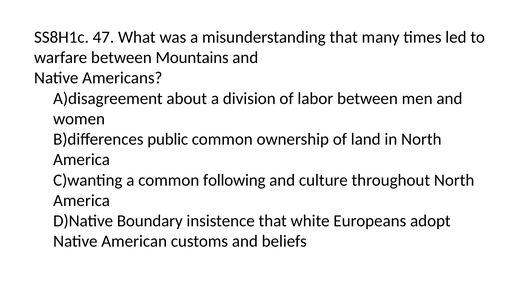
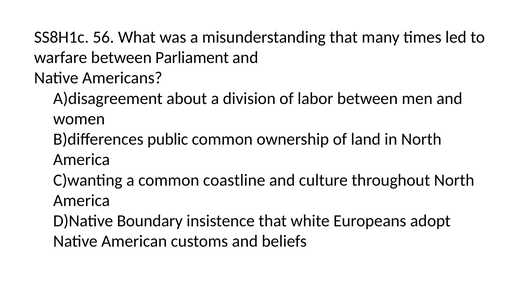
47: 47 -> 56
Mountains: Mountains -> Parliament
following: following -> coastline
